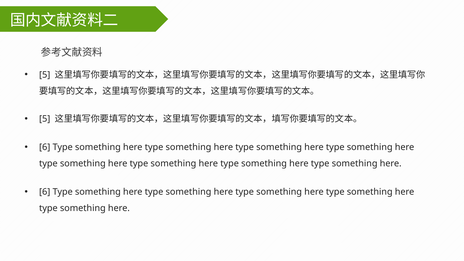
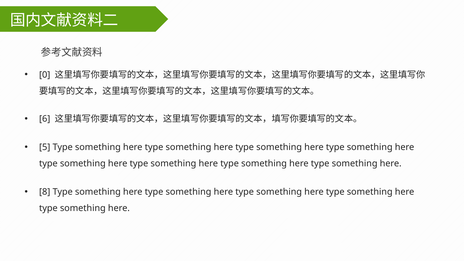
5 at (45, 75): 5 -> 0
5 at (45, 119): 5 -> 6
6 at (45, 147): 6 -> 5
6 at (45, 192): 6 -> 8
